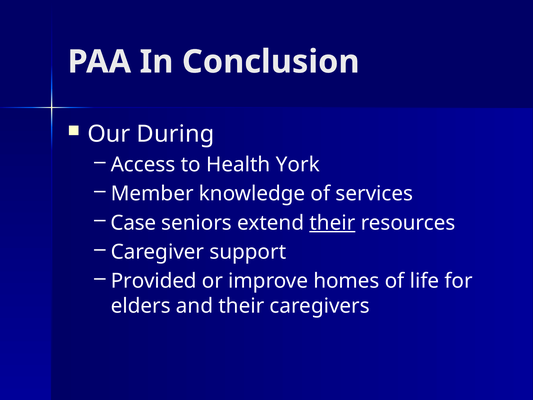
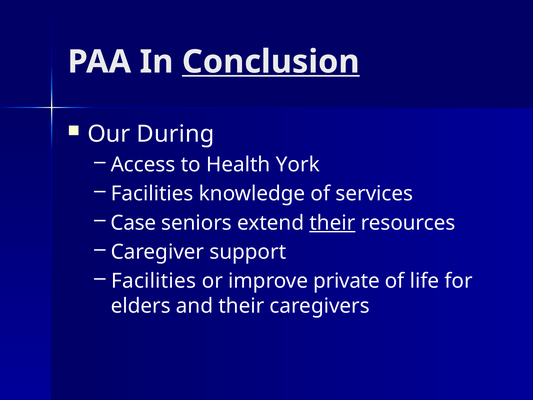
Conclusion underline: none -> present
Member at (152, 194): Member -> Facilities
Provided at (154, 281): Provided -> Facilities
homes: homes -> private
